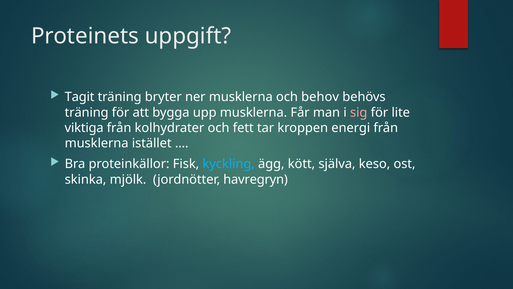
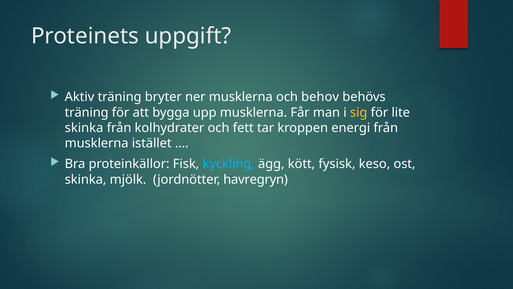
Tagit: Tagit -> Aktiv
sig colour: pink -> yellow
viktiga at (84, 128): viktiga -> skinka
själva: själva -> fysisk
